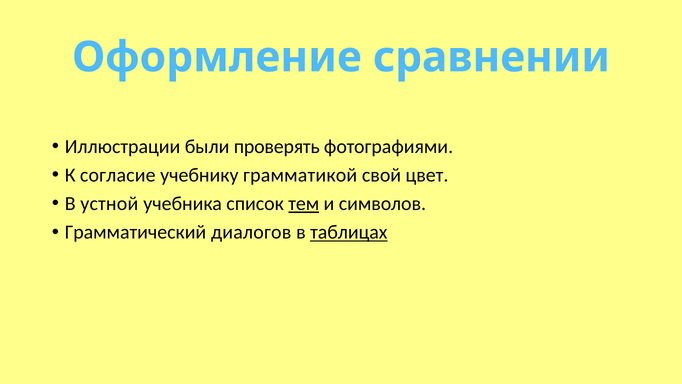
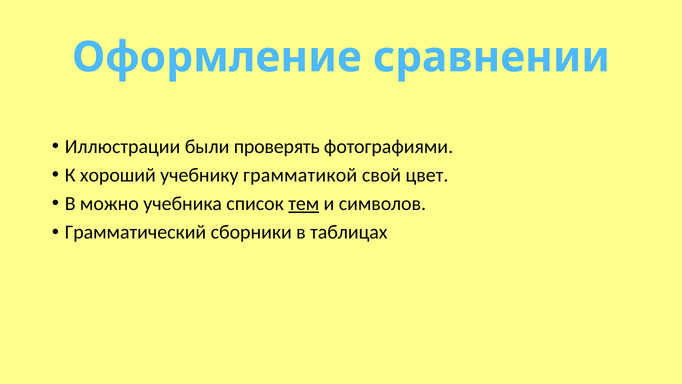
согласие: согласие -> хороший
устной: устной -> можно
диалогов: диалогов -> сборники
таблицах underline: present -> none
